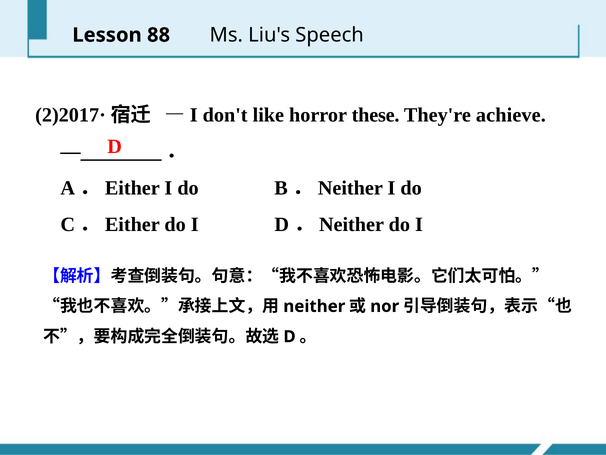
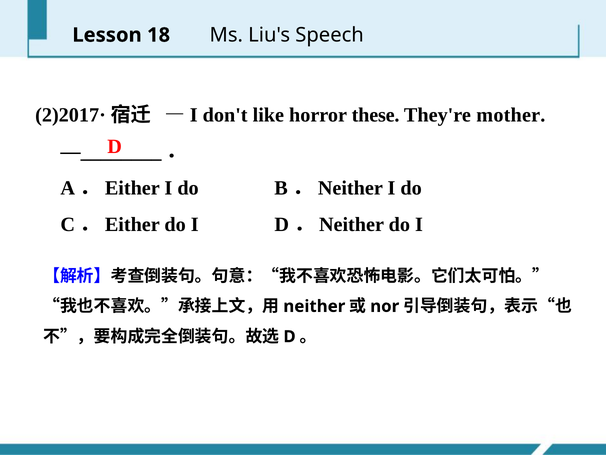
88: 88 -> 18
achieve: achieve -> mother
